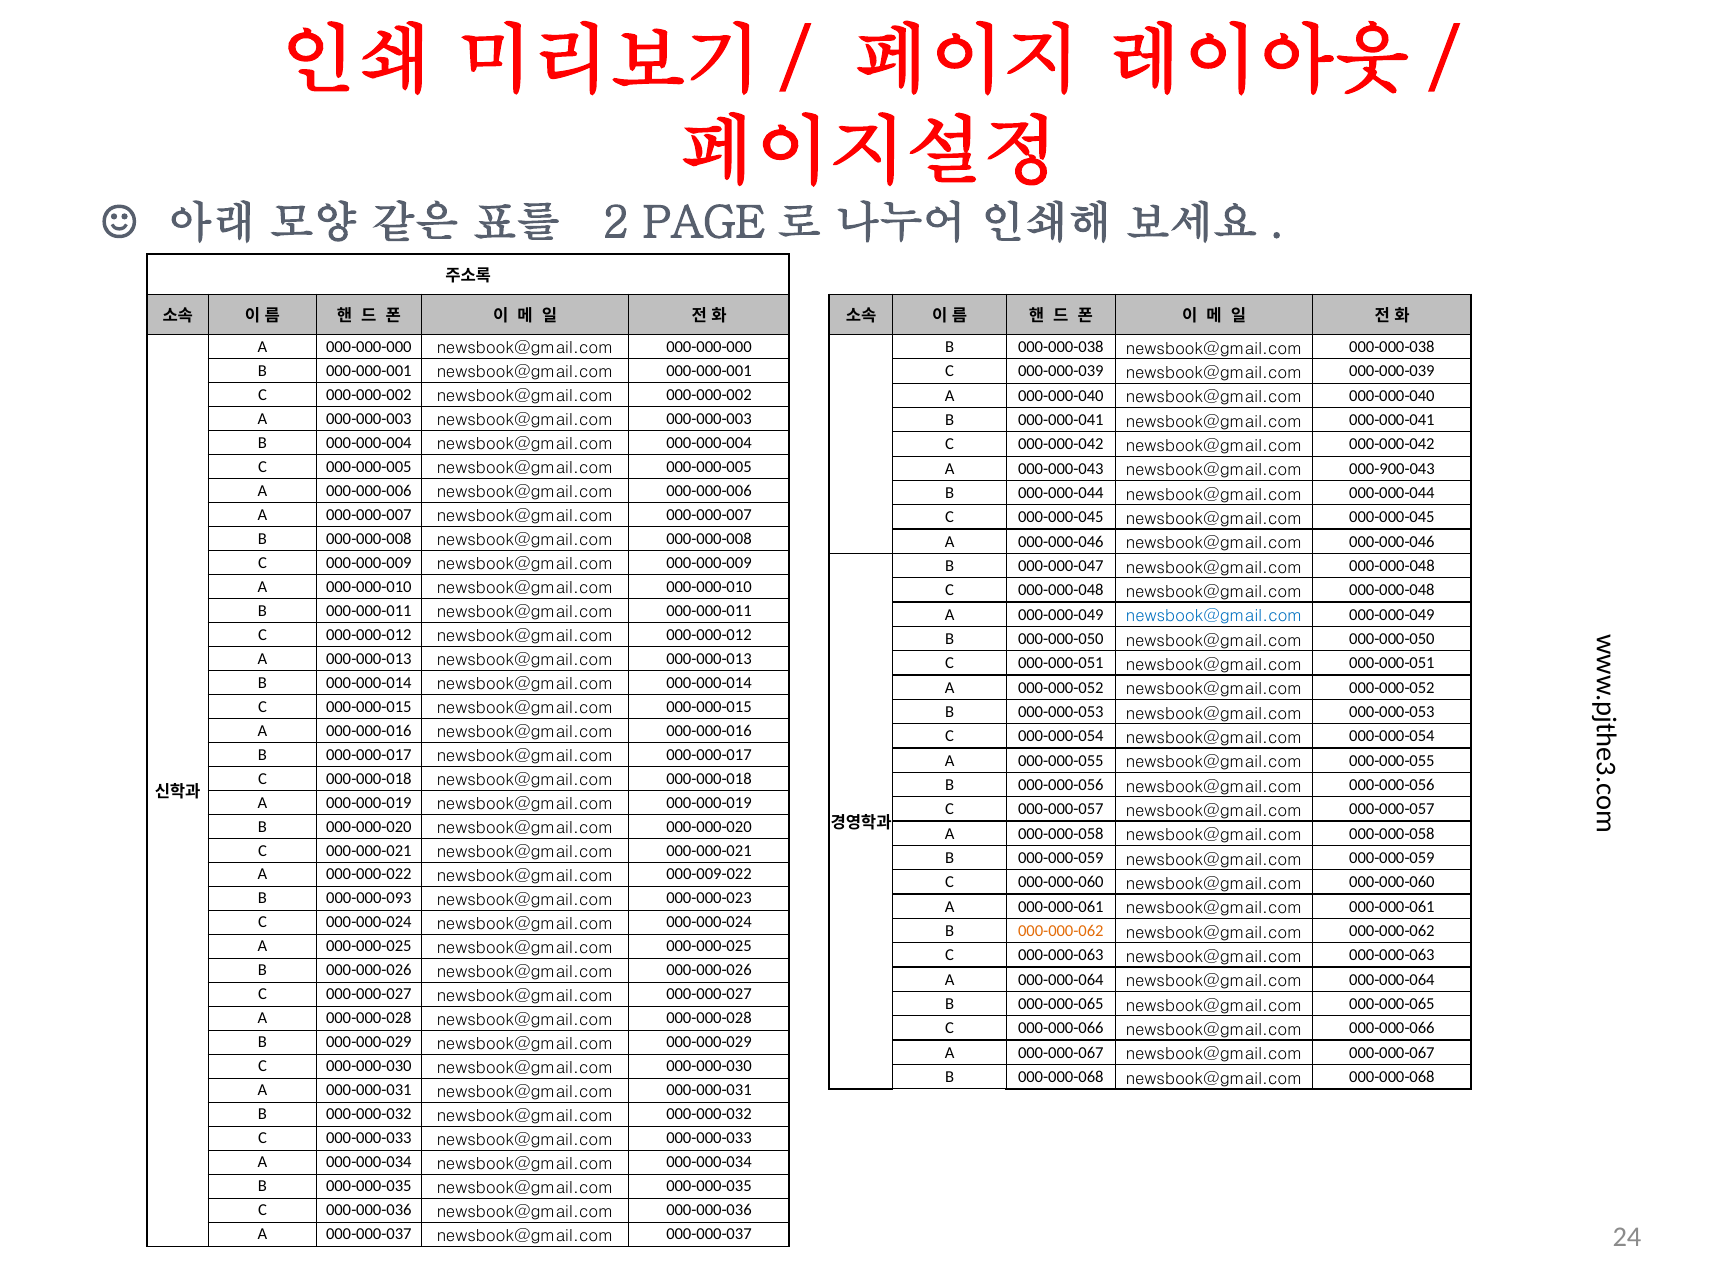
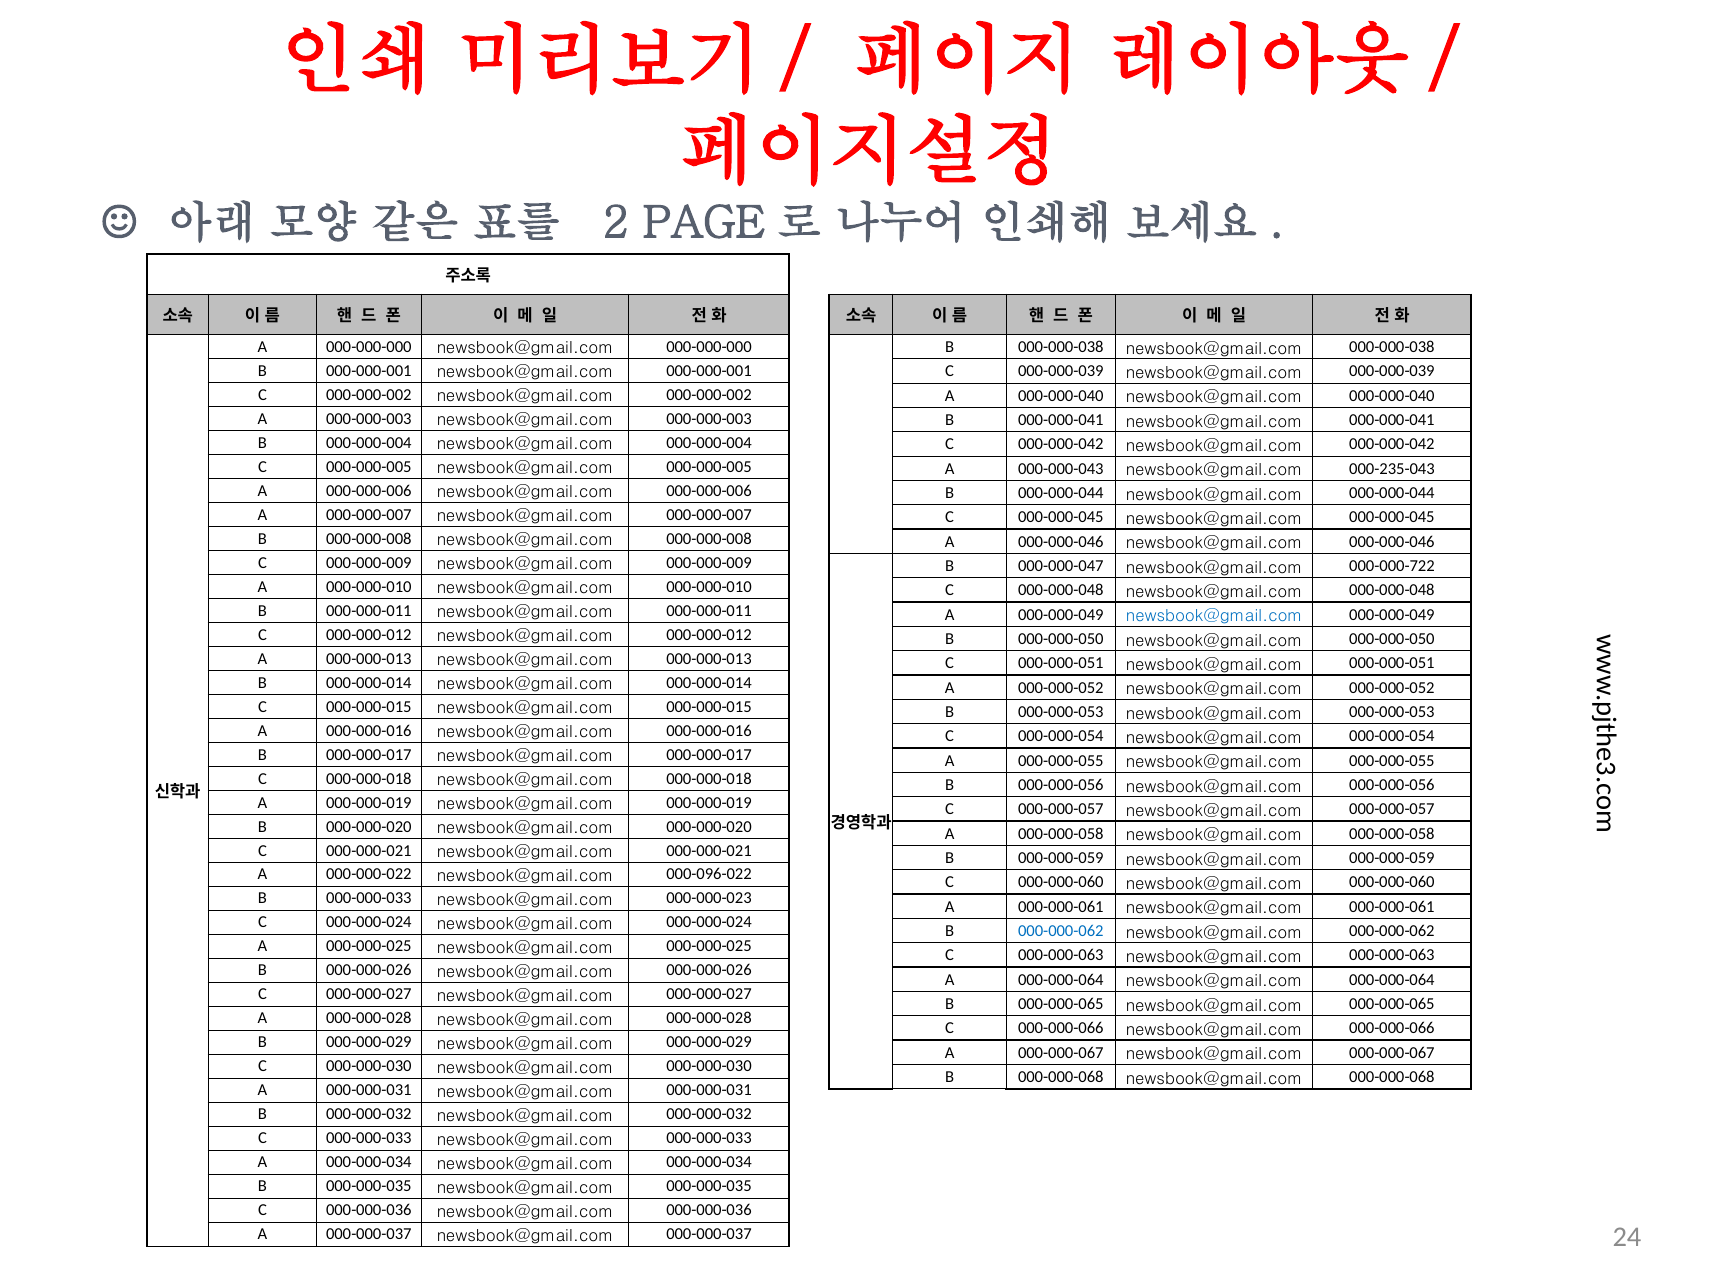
000-900-043: 000-900-043 -> 000-235-043
000-000-047 newsbook@gmail.com 000-000-048: 000-000-048 -> 000-000-722
000-009-022: 000-009-022 -> 000-096-022
B 000-000-093: 000-000-093 -> 000-000-033
000-000-062 at (1061, 931) colour: orange -> blue
